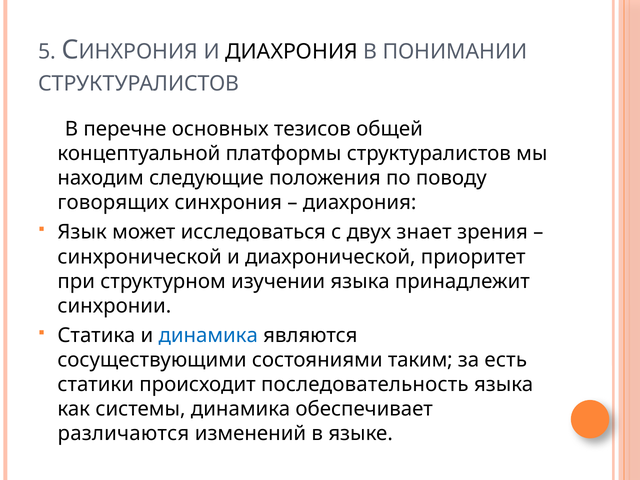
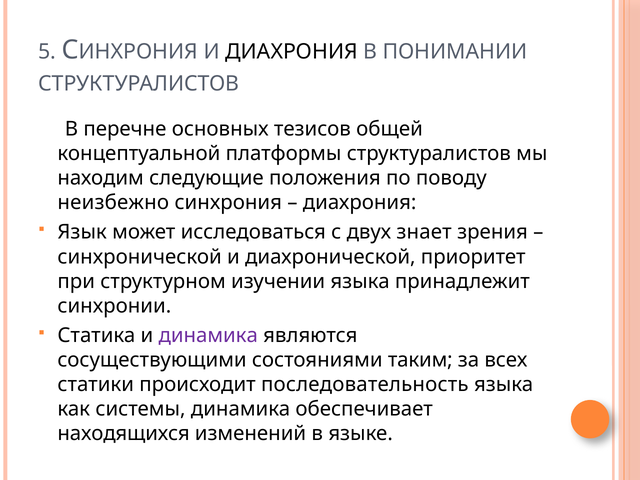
говорящих: говорящих -> неизбежно
динамика at (208, 336) colour: blue -> purple
есть: есть -> всех
различаются: различаются -> находящихся
